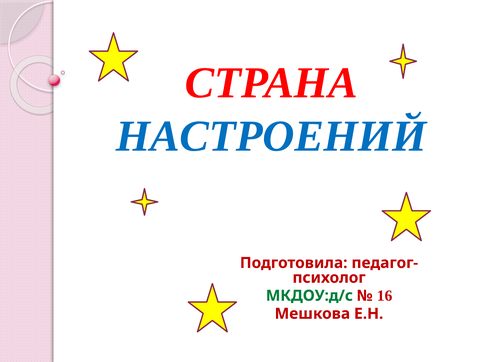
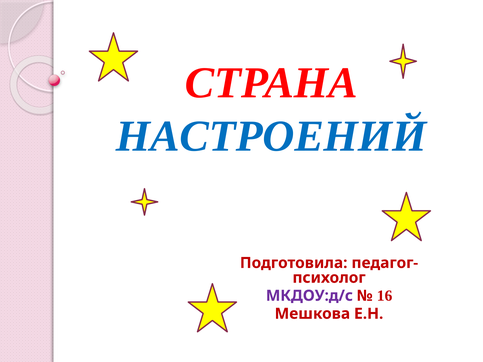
МКДОУ:д/с colour: green -> purple
